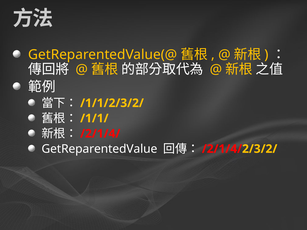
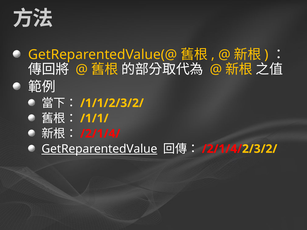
GetReparentedValue underline: none -> present
